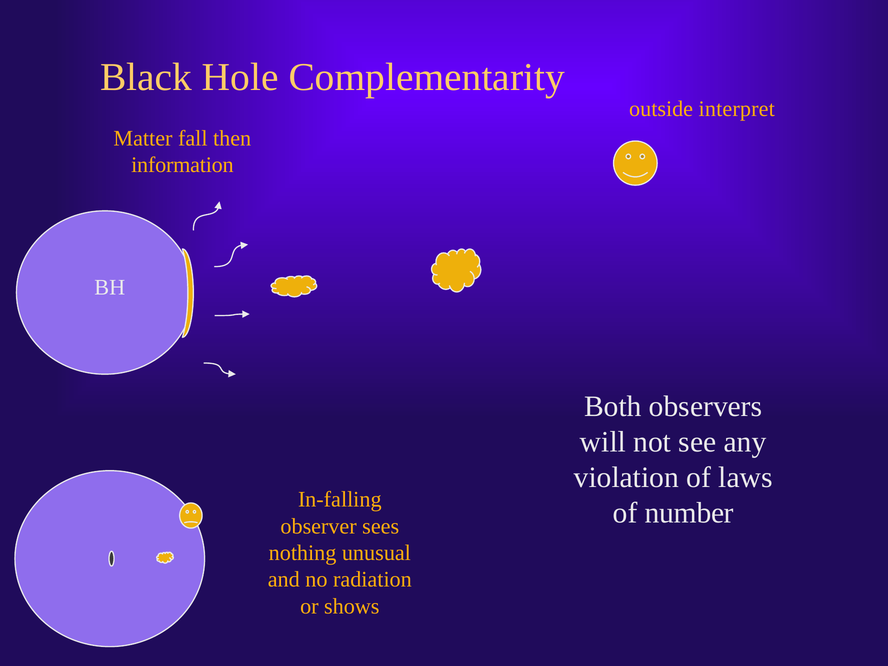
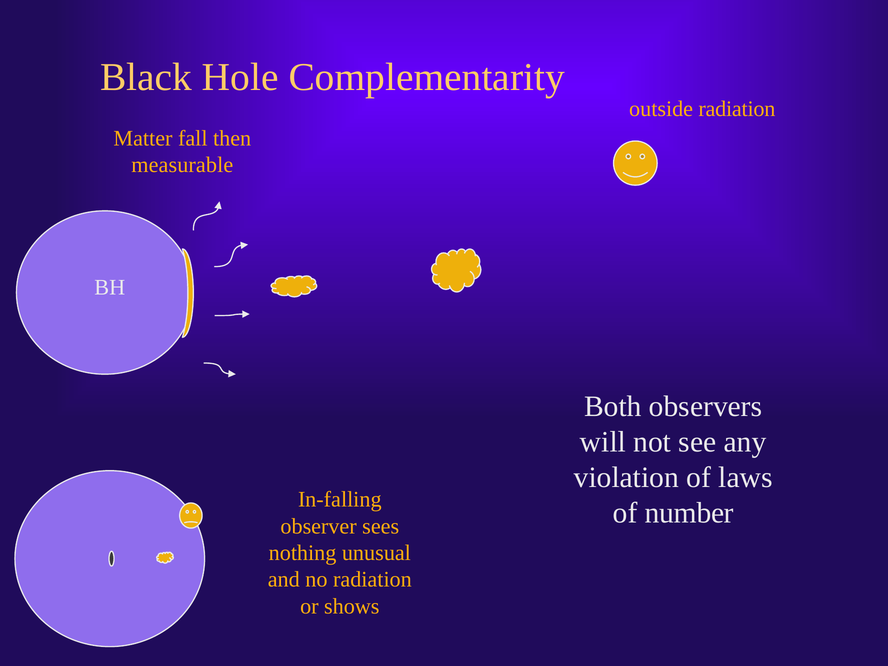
outside interpret: interpret -> radiation
information: information -> measurable
